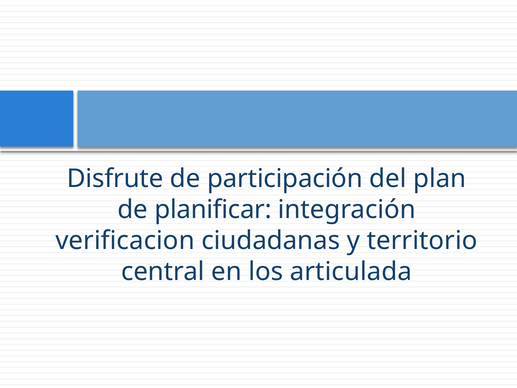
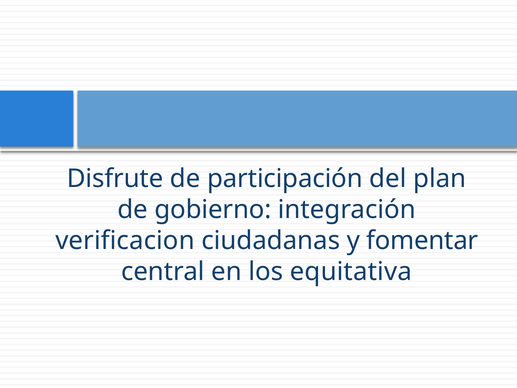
planificar: planificar -> gobierno
territorio: territorio -> fomentar
articulada: articulada -> equitativa
